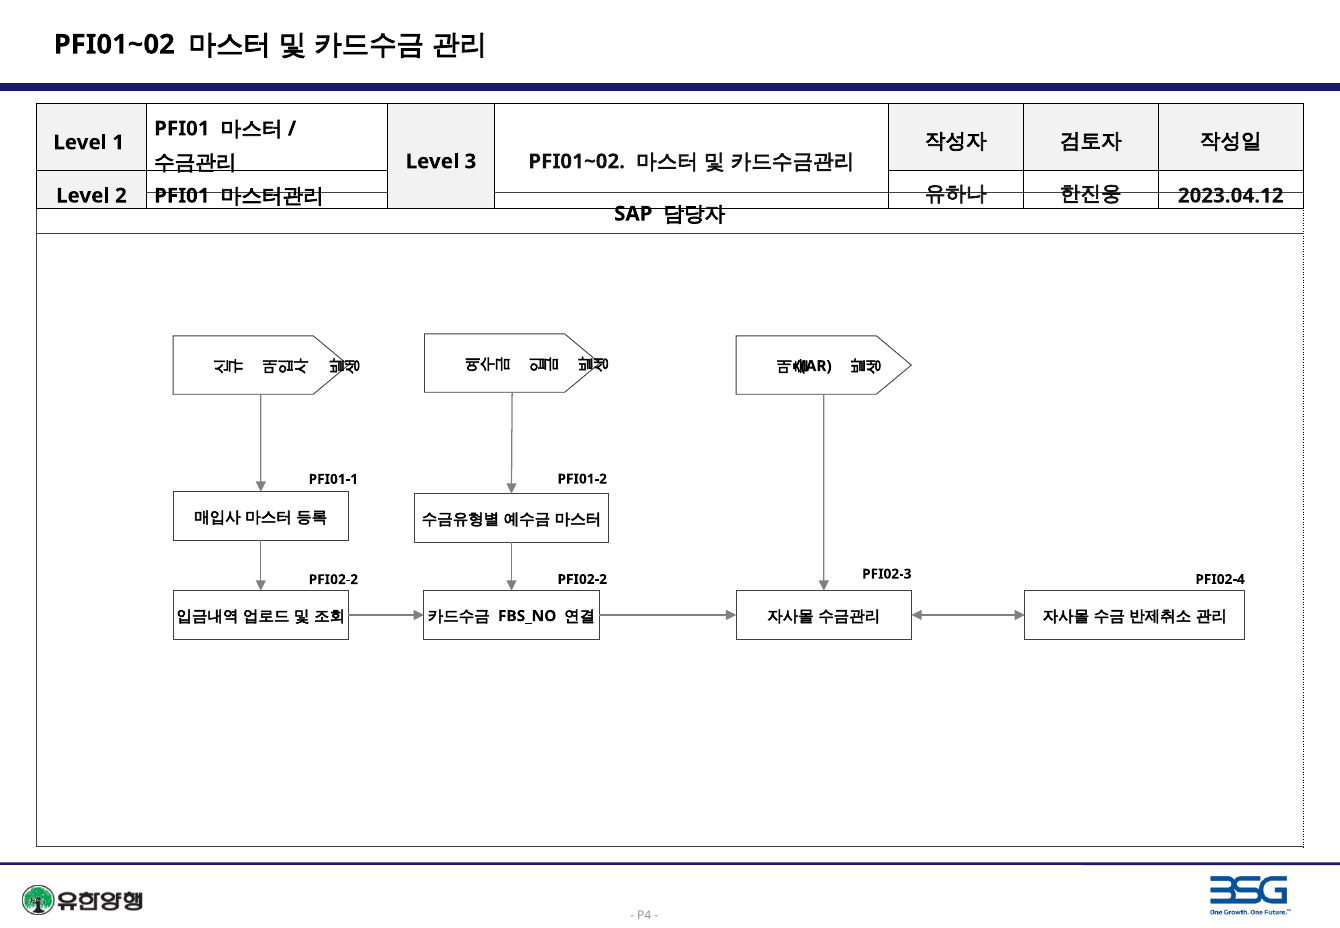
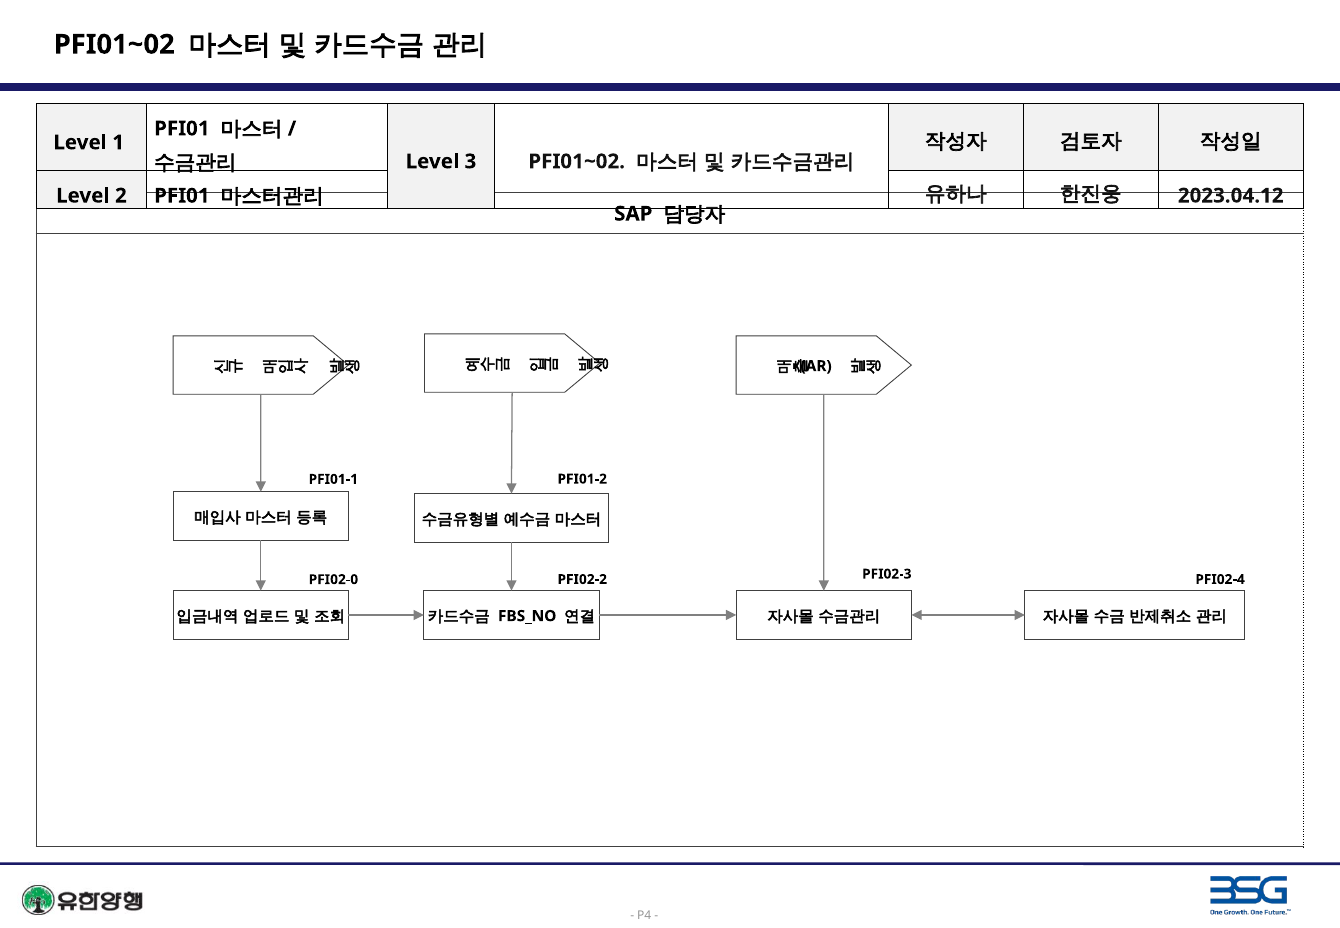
PFI02-2 at (333, 579): PFI02-2 -> PFI02-0
